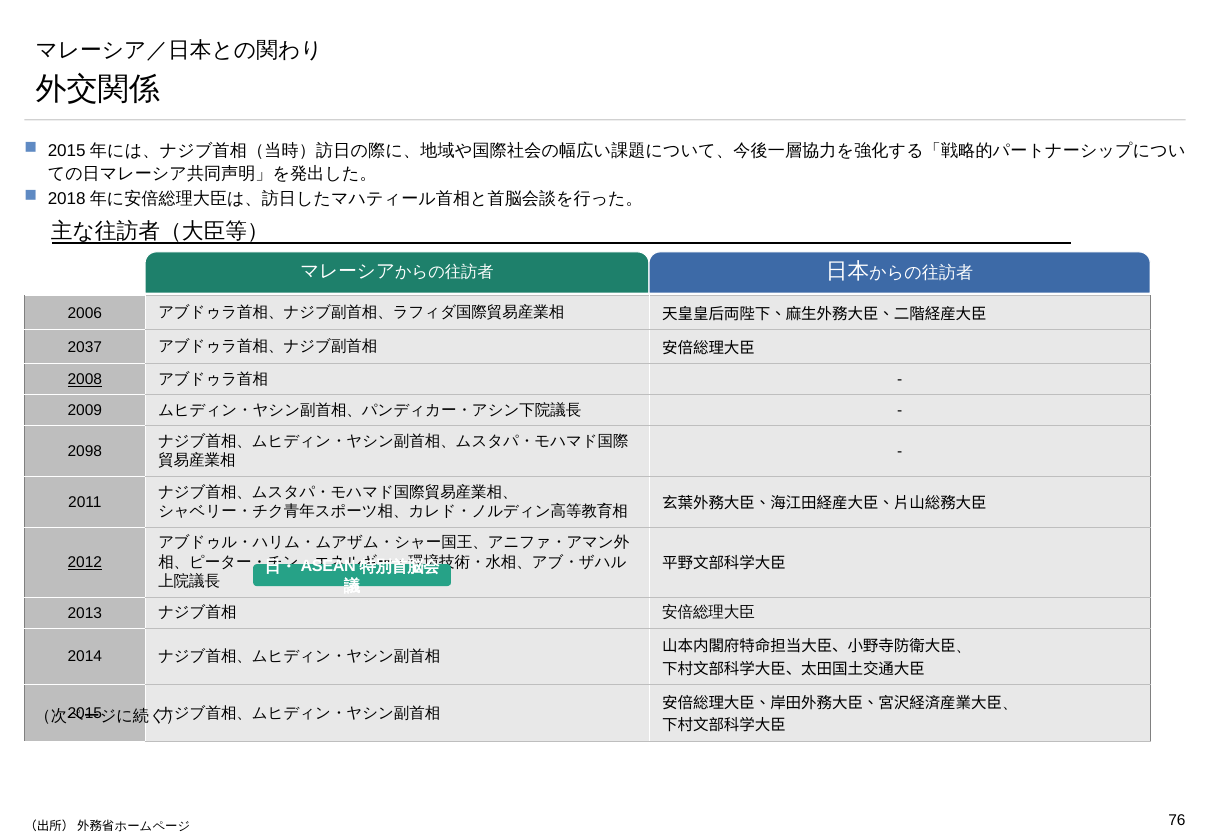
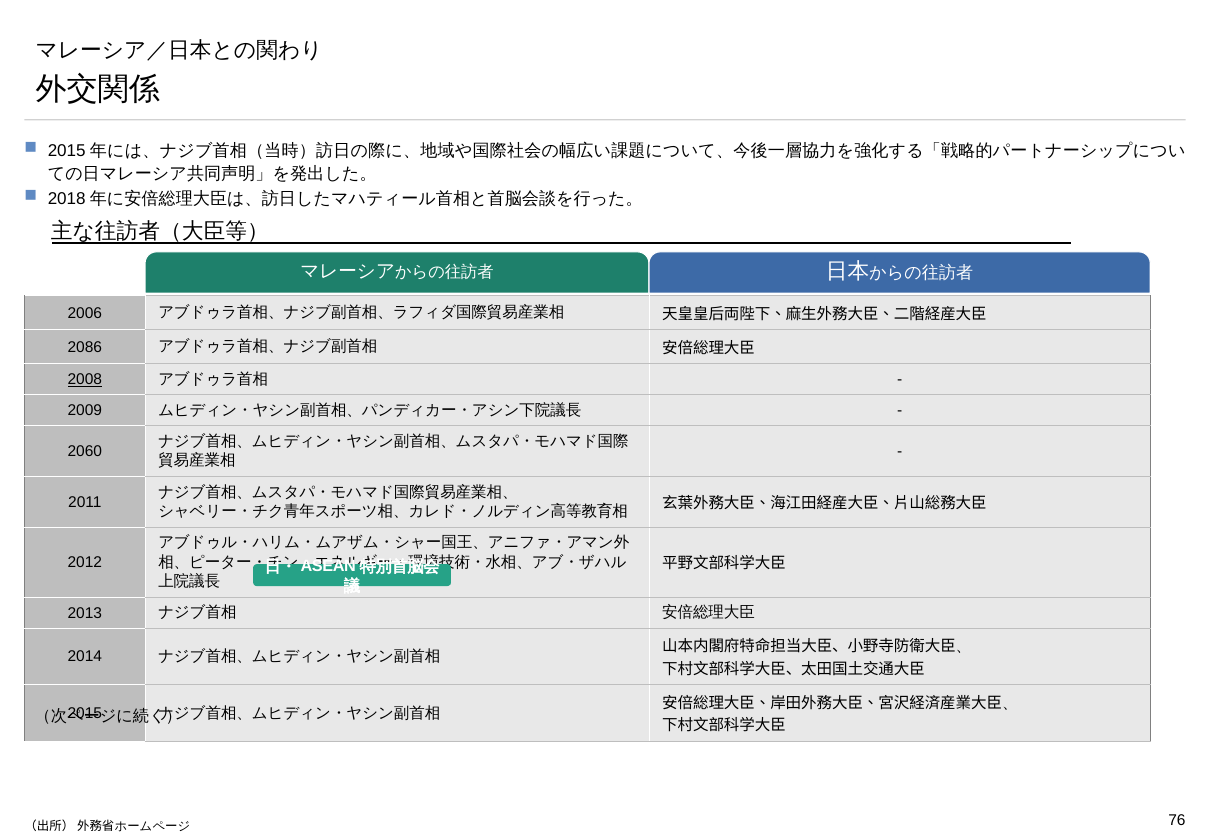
2037: 2037 -> 2086
2098: 2098 -> 2060
2012 underline: present -> none
